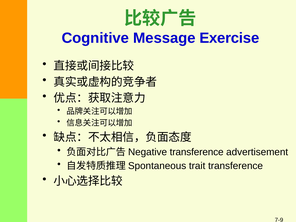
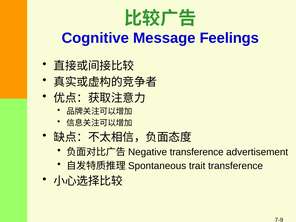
Exercise: Exercise -> Feelings
